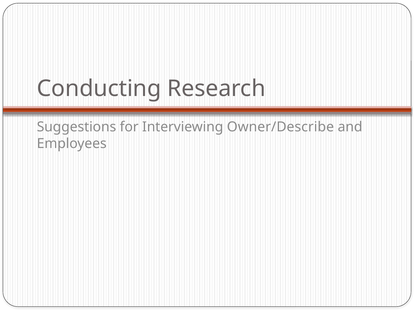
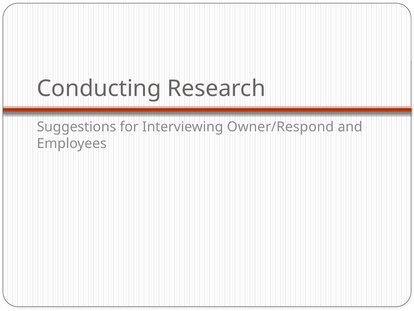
Owner/Describe: Owner/Describe -> Owner/Respond
